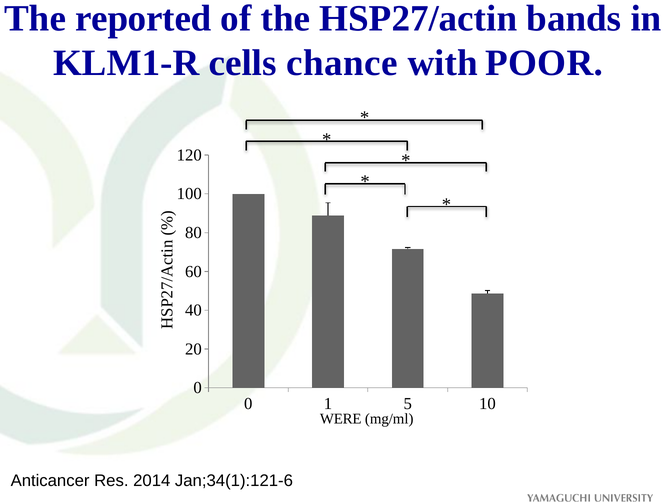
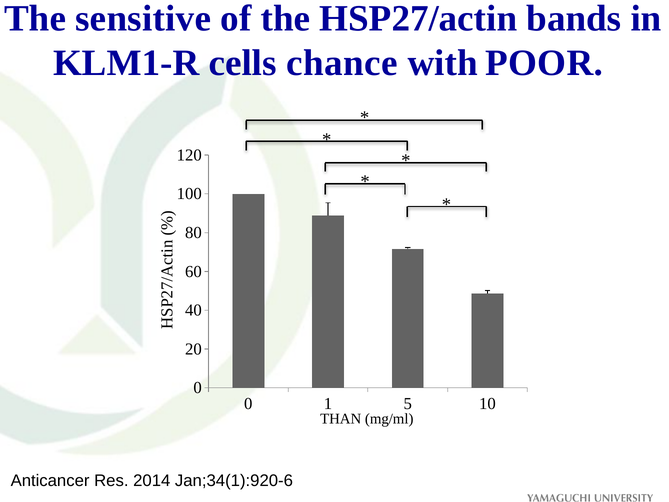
reported: reported -> sensitive
WERE: WERE -> THAN
Jan;34(1):121-6: Jan;34(1):121-6 -> Jan;34(1):920-6
